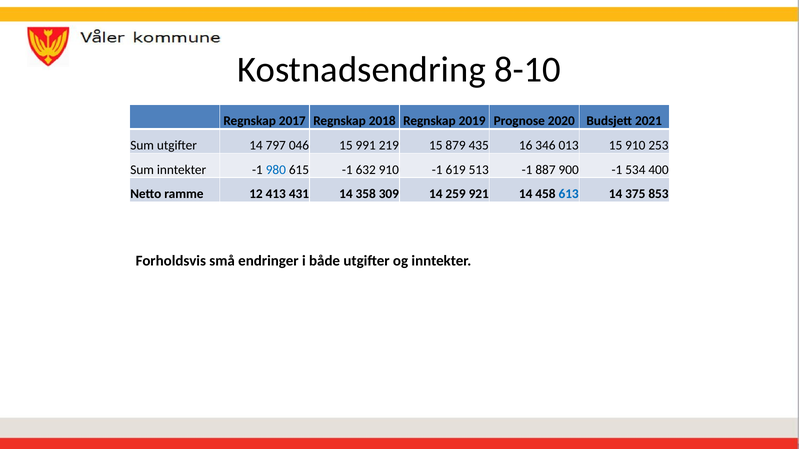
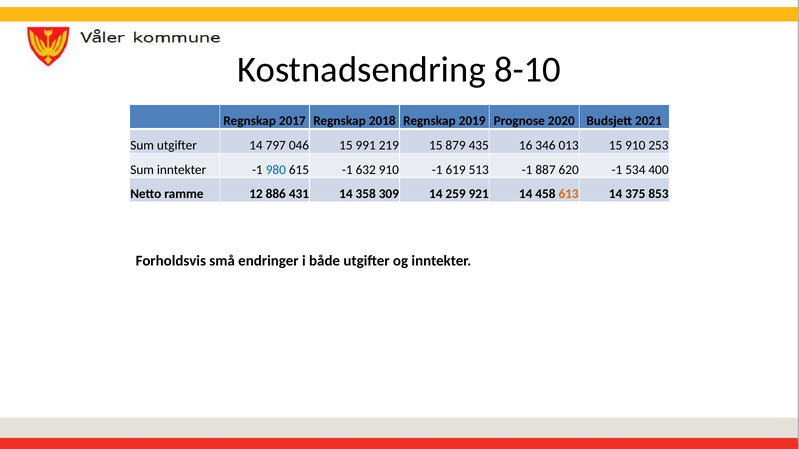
900: 900 -> 620
413: 413 -> 886
613 colour: blue -> orange
